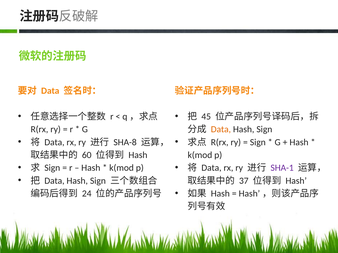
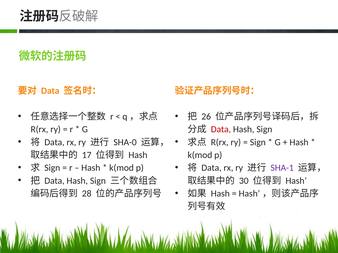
45: 45 -> 26
Data at (221, 130) colour: orange -> red
SHA-8: SHA-8 -> SHA-0
60: 60 -> 17
37: 37 -> 30
24: 24 -> 28
